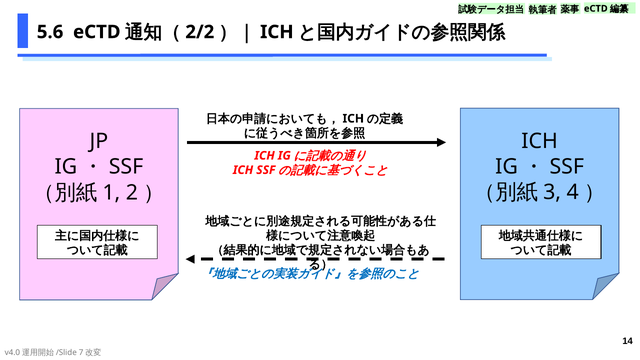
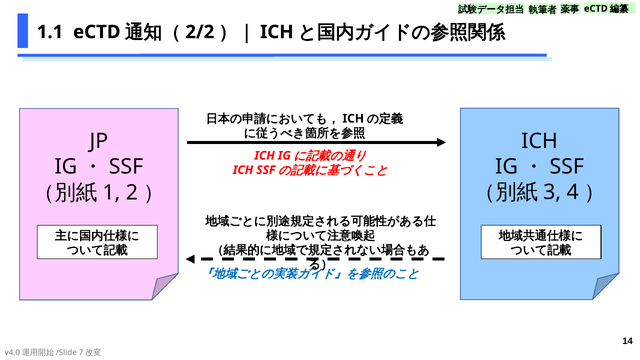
5.6: 5.6 -> 1.1
